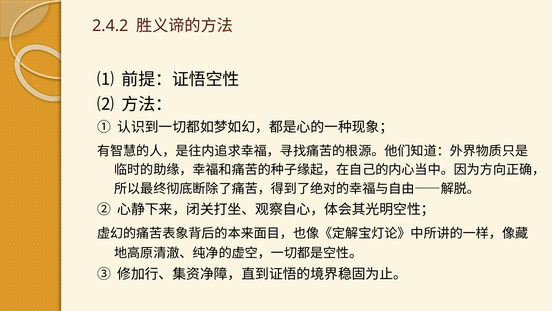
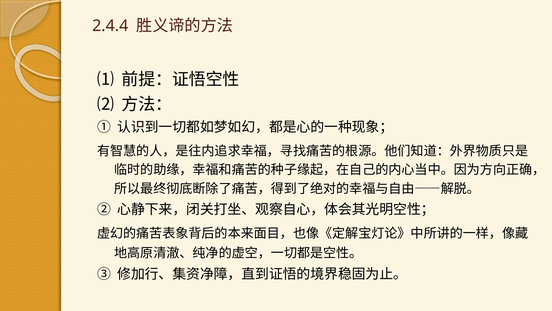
2.4.2: 2.4.2 -> 2.4.4
